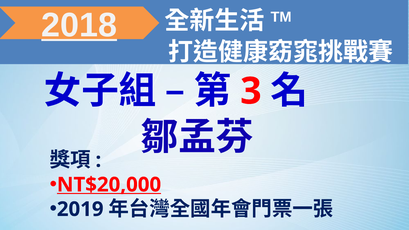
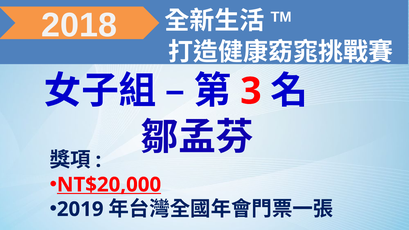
2018 underline: present -> none
